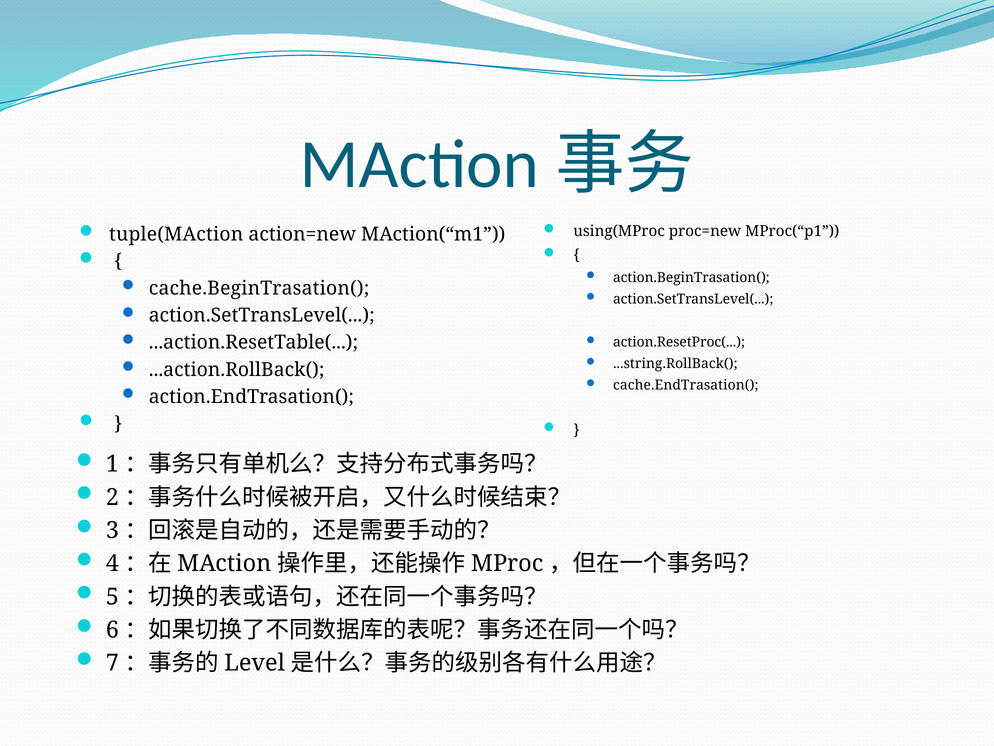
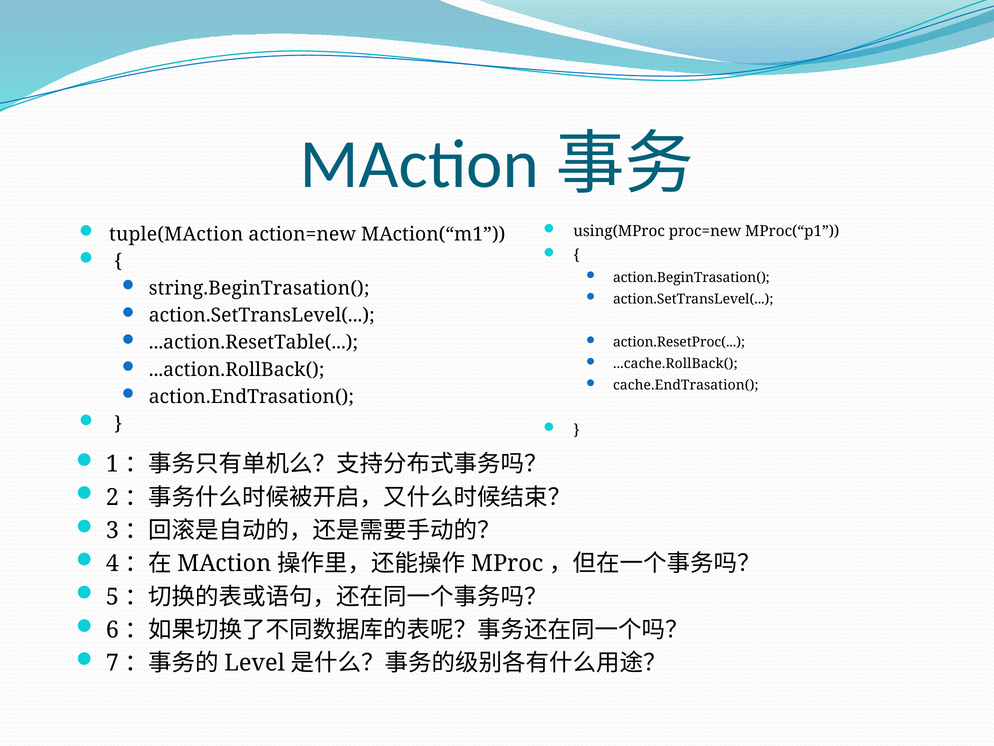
cache.BeginTrasation(: cache.BeginTrasation( -> string.BeginTrasation(
...string.RollBack(: ...string.RollBack( -> ...cache.RollBack(
